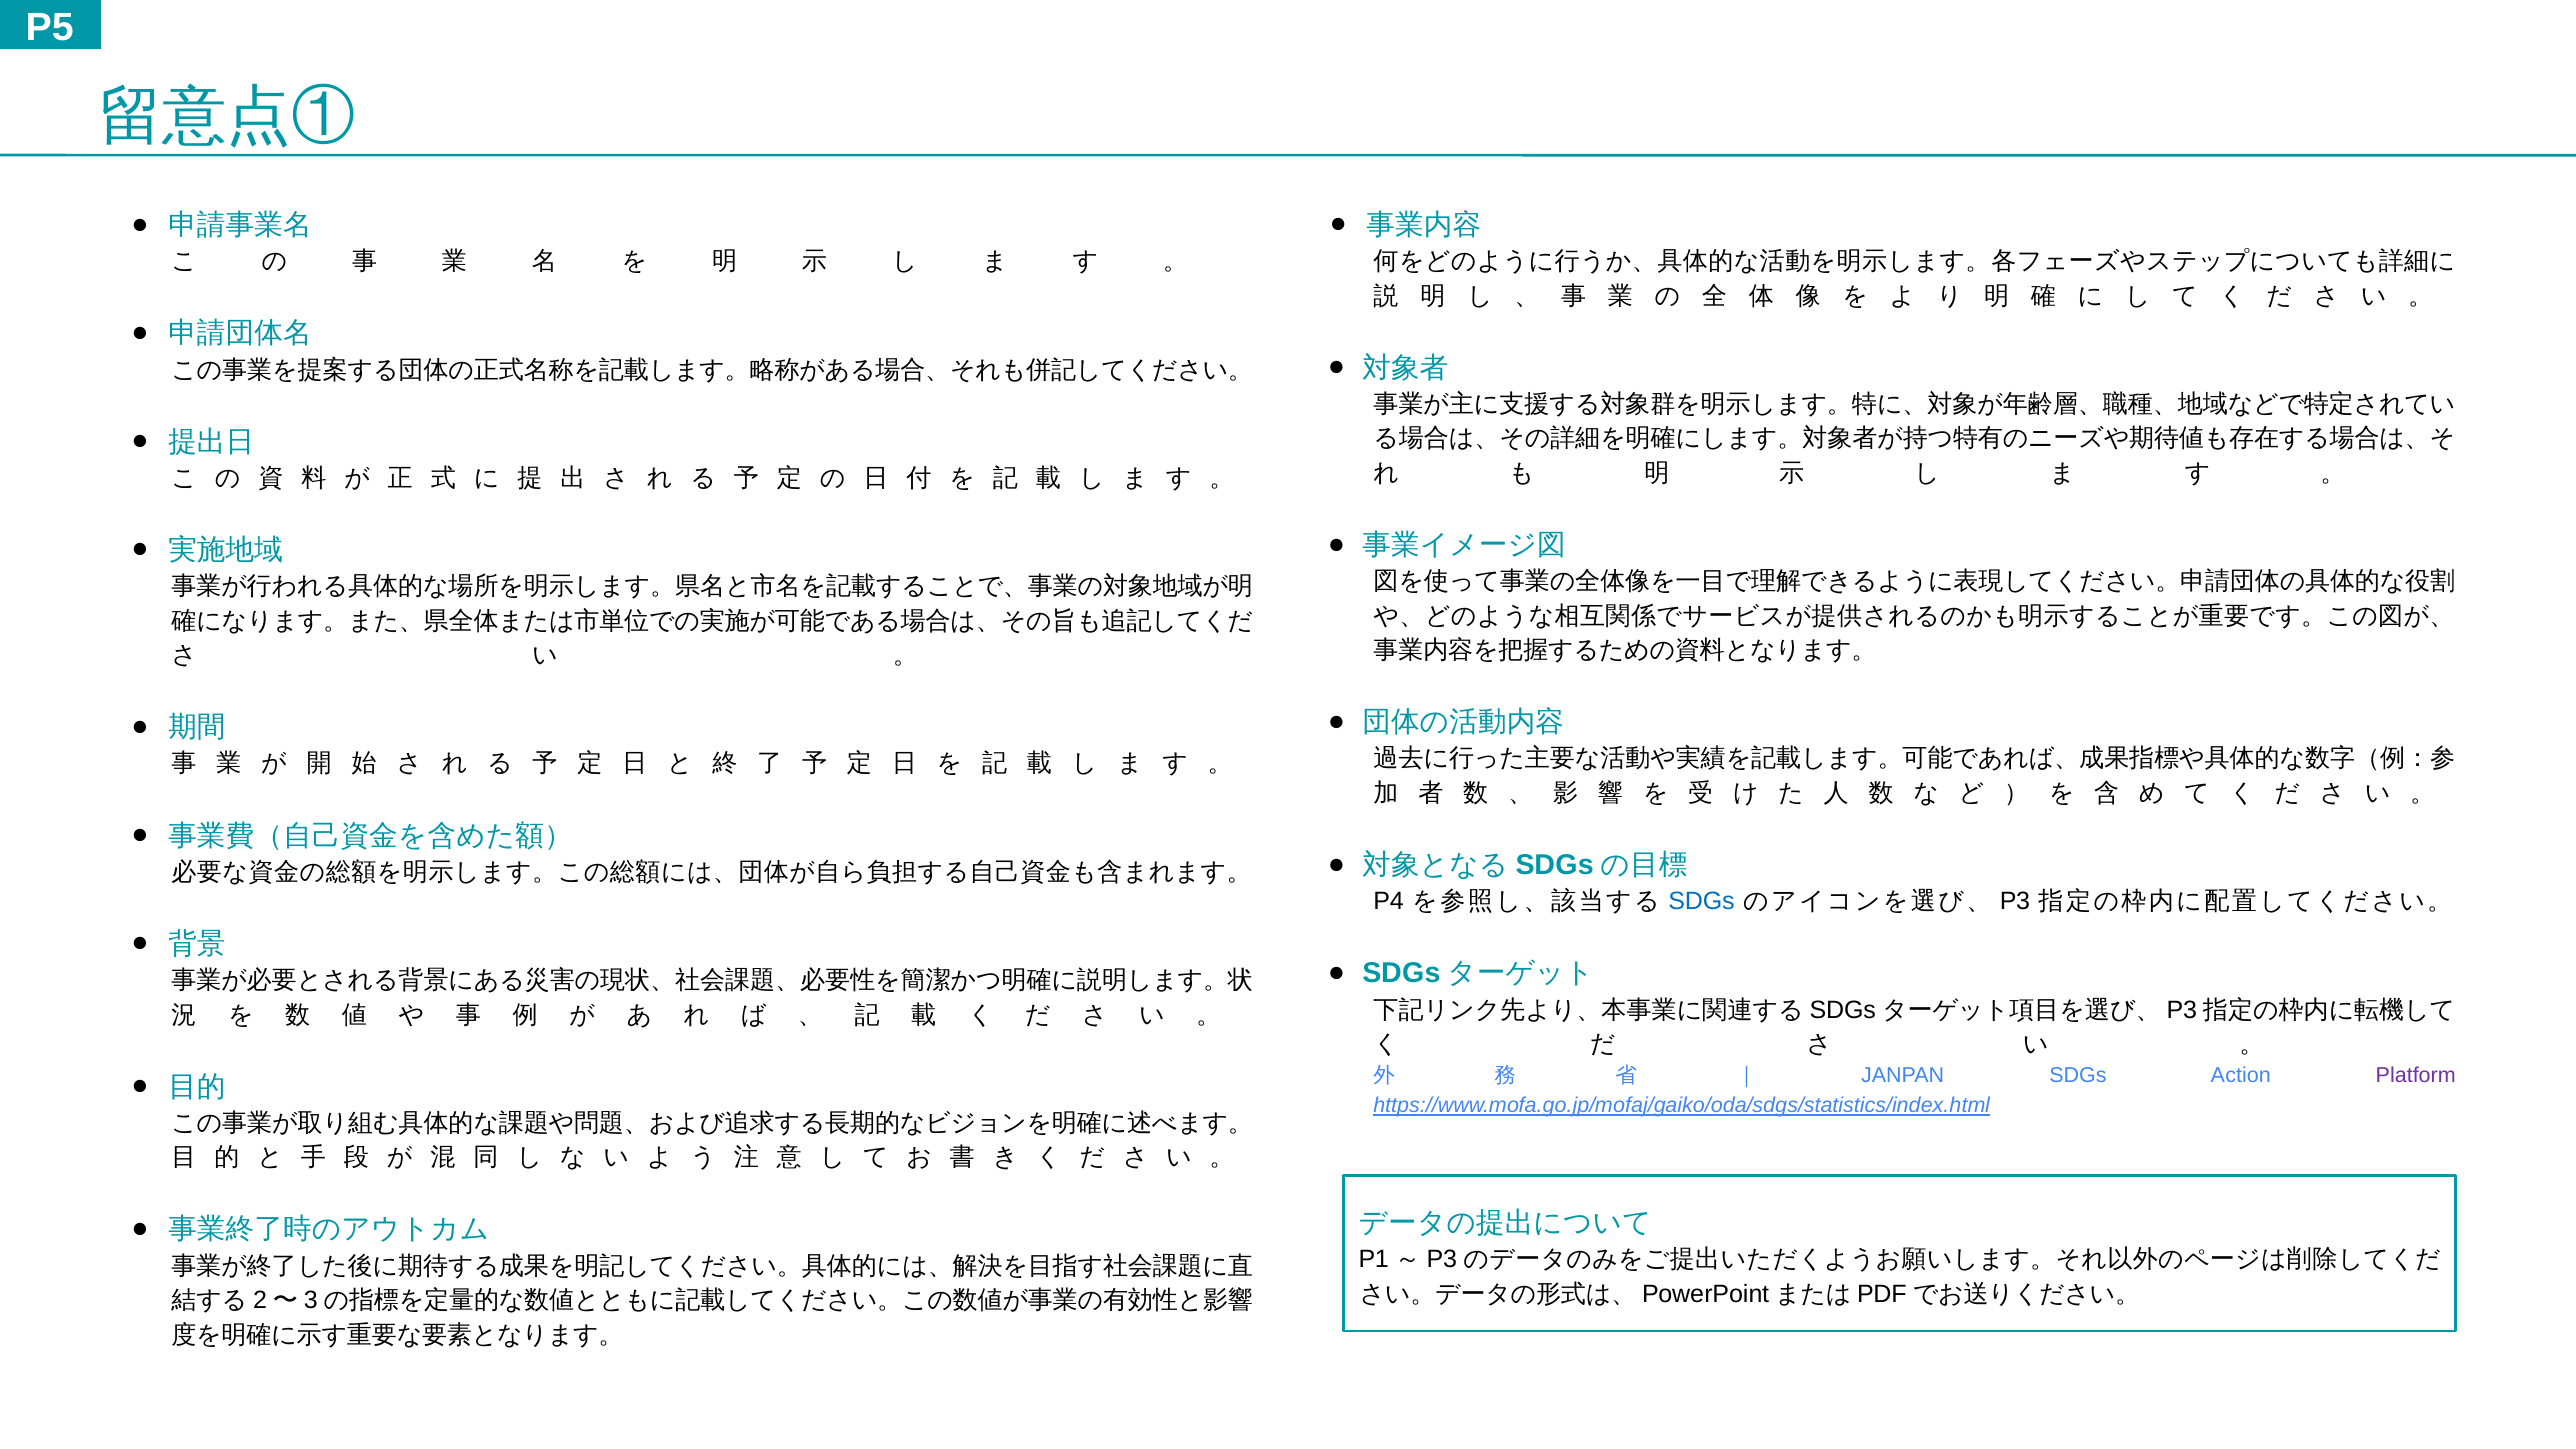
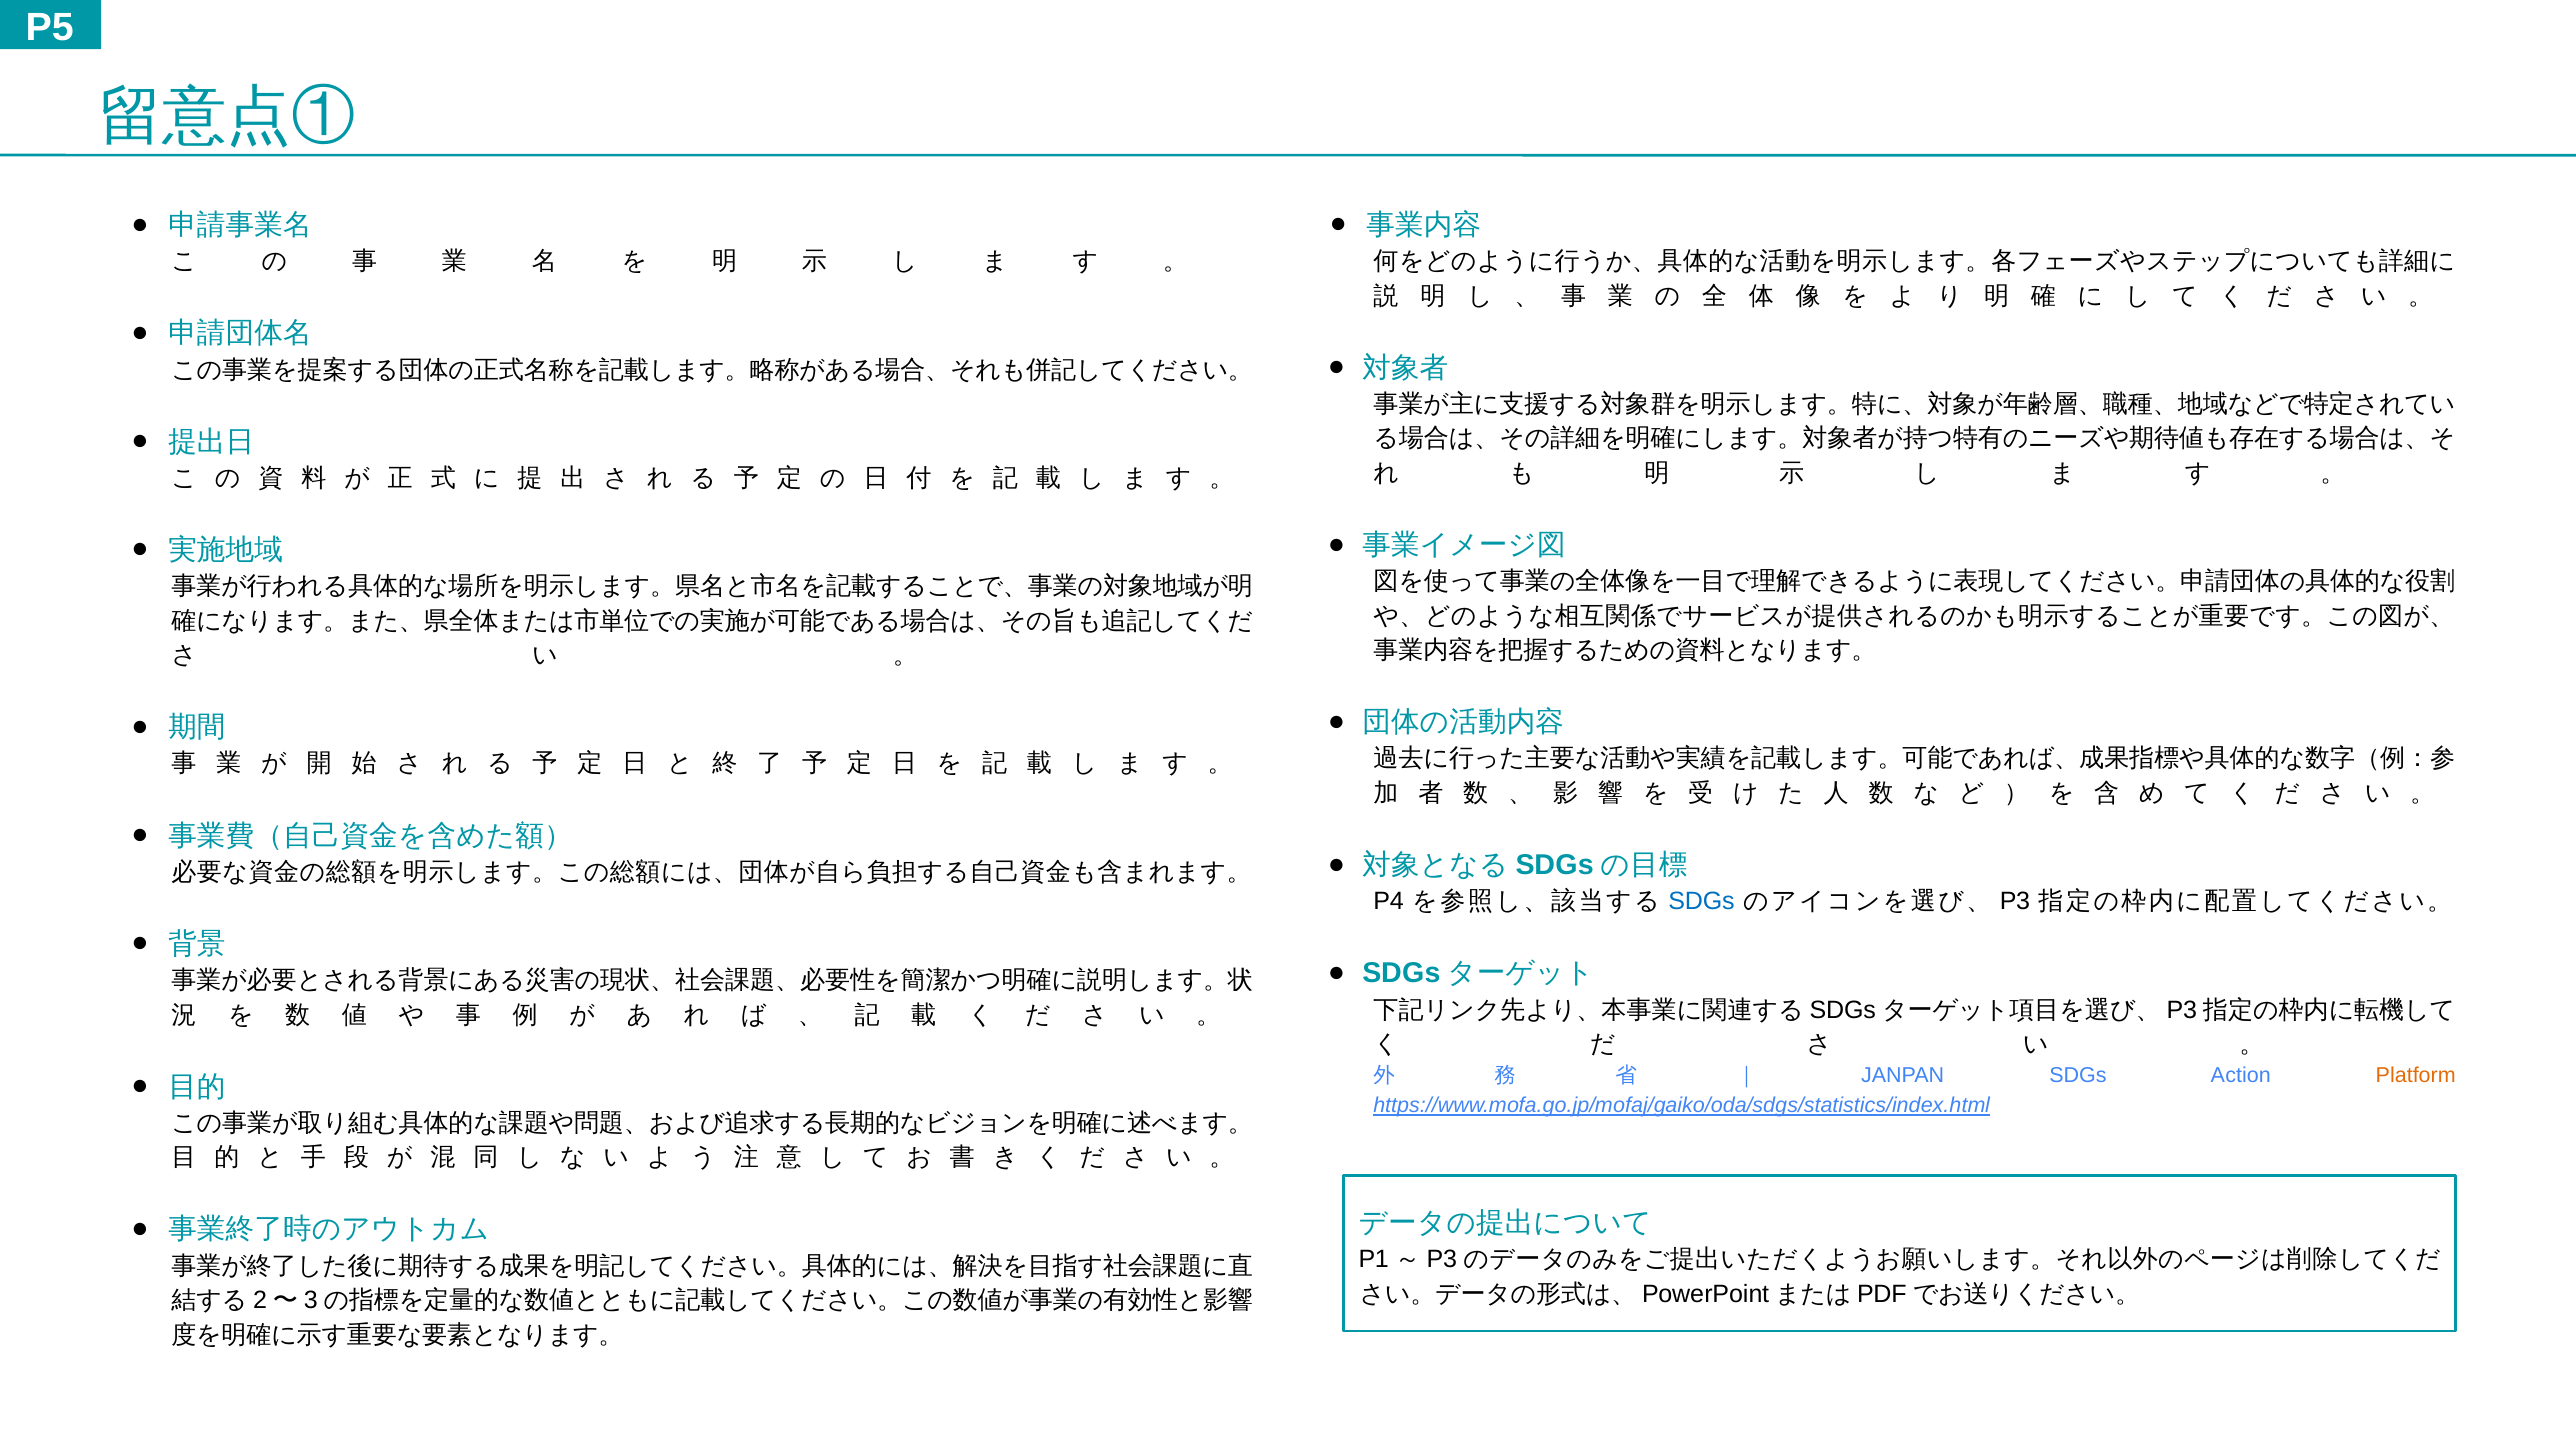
Platform colour: purple -> orange
